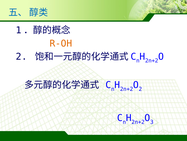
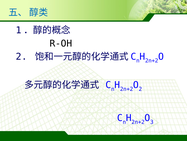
R-OH colour: orange -> black
